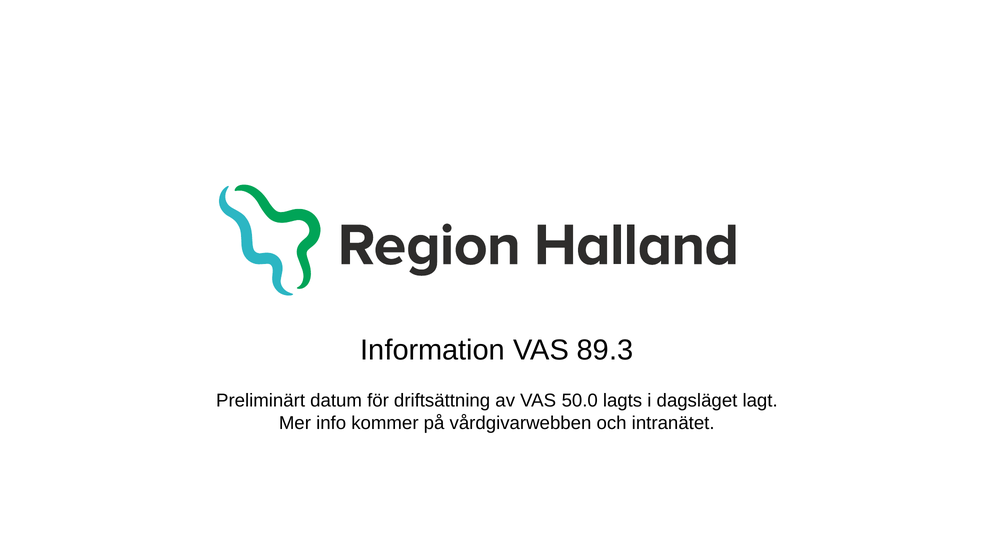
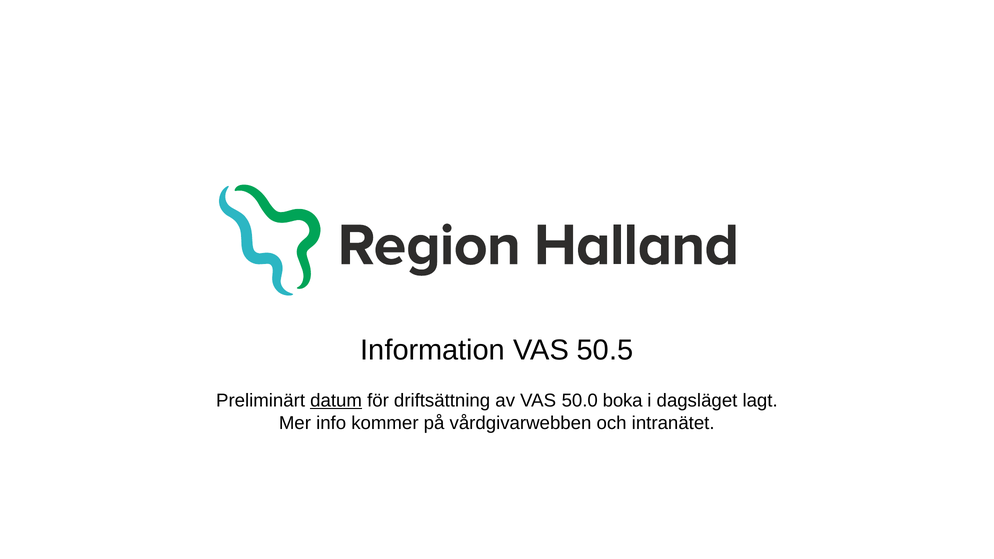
89.3: 89.3 -> 50.5
datum underline: none -> present
lagts: lagts -> boka
